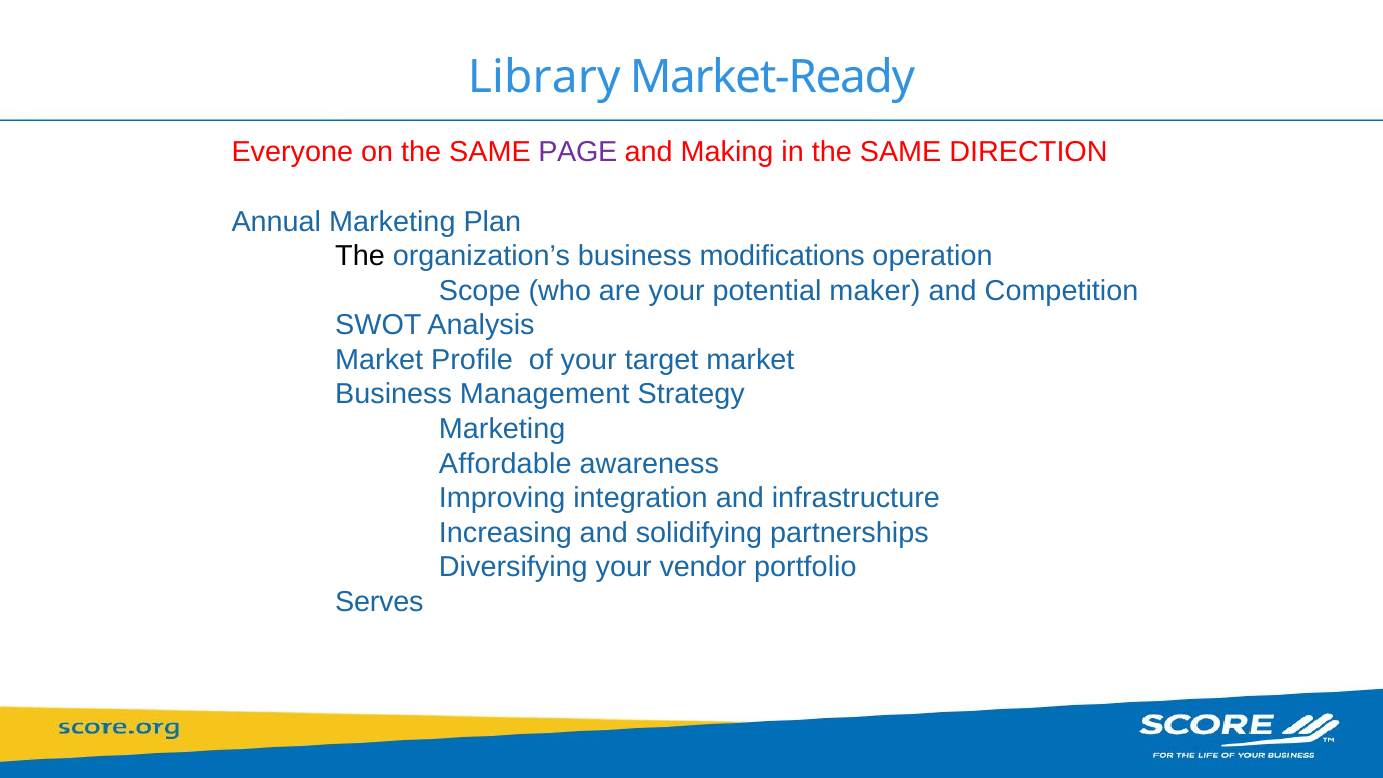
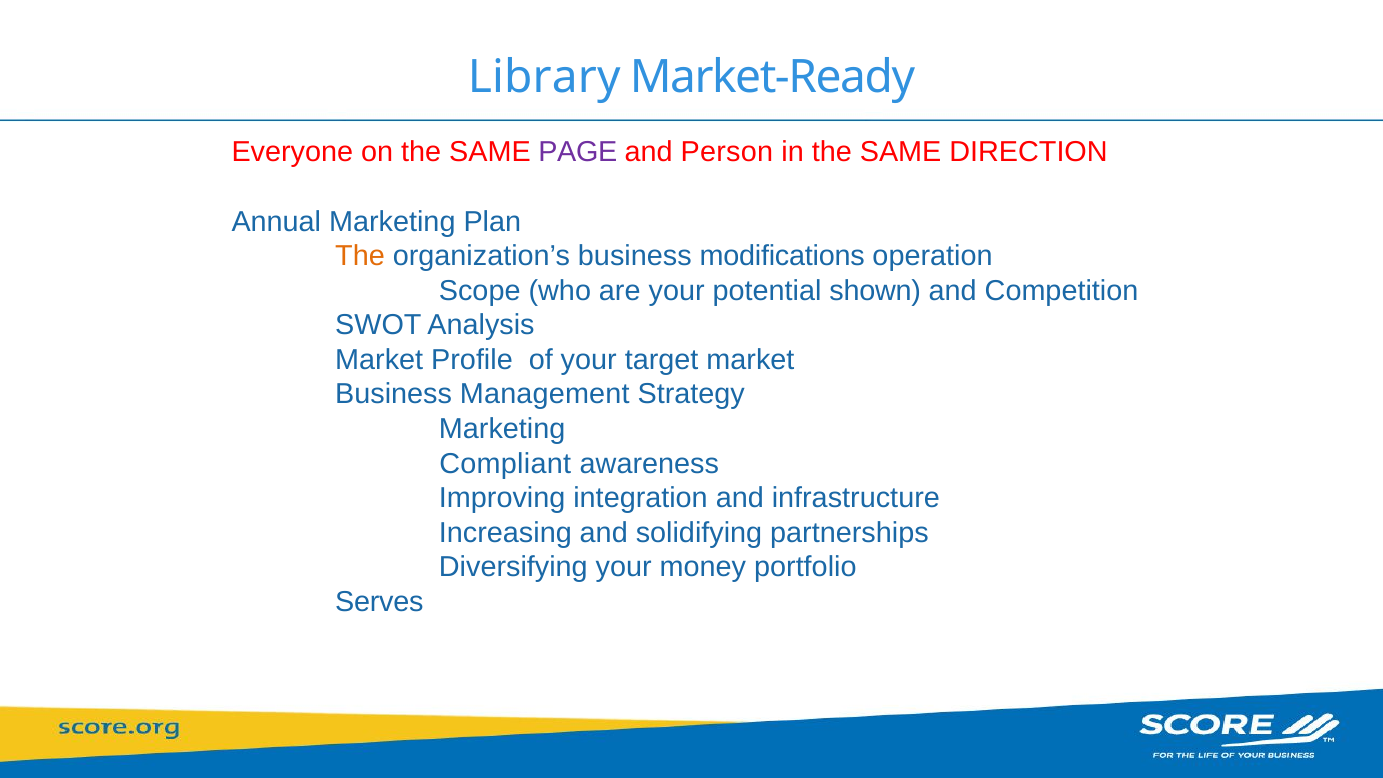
Making: Making -> Person
The at (360, 256) colour: black -> orange
maker: maker -> shown
Affordable: Affordable -> Compliant
vendor: vendor -> money
